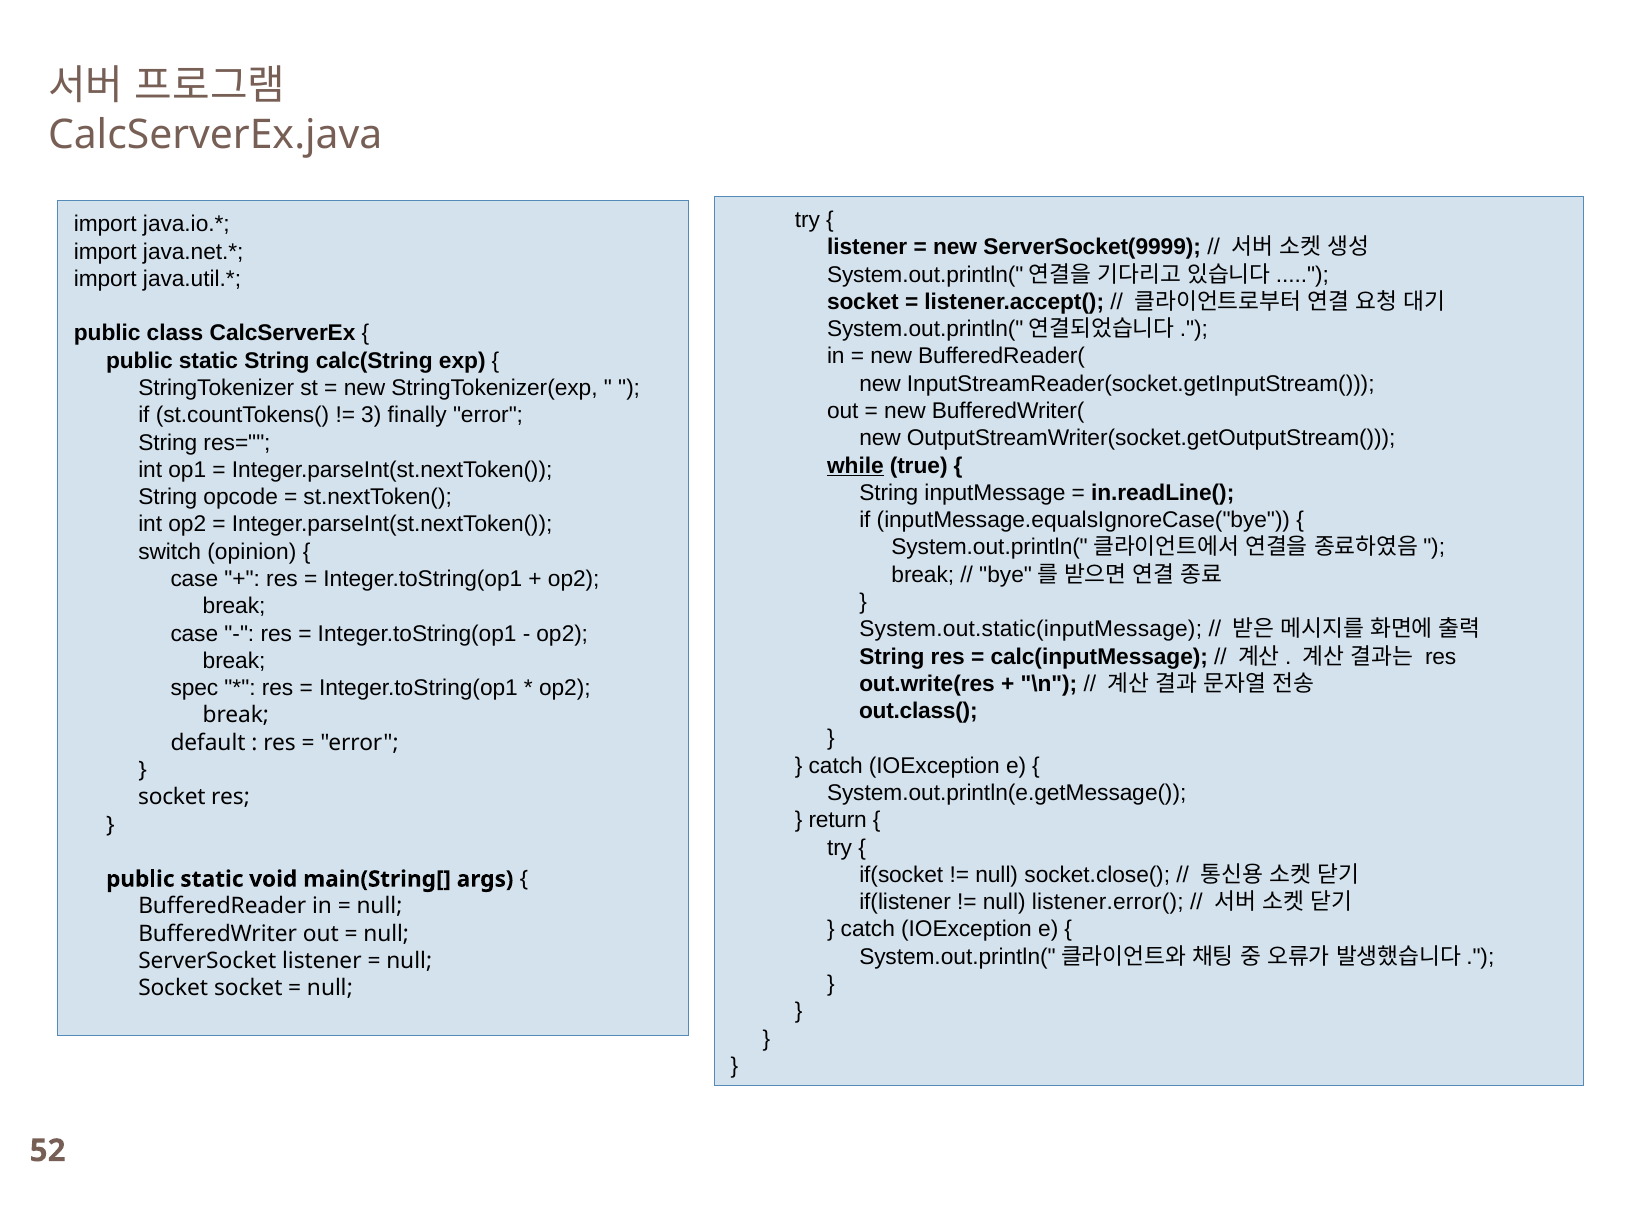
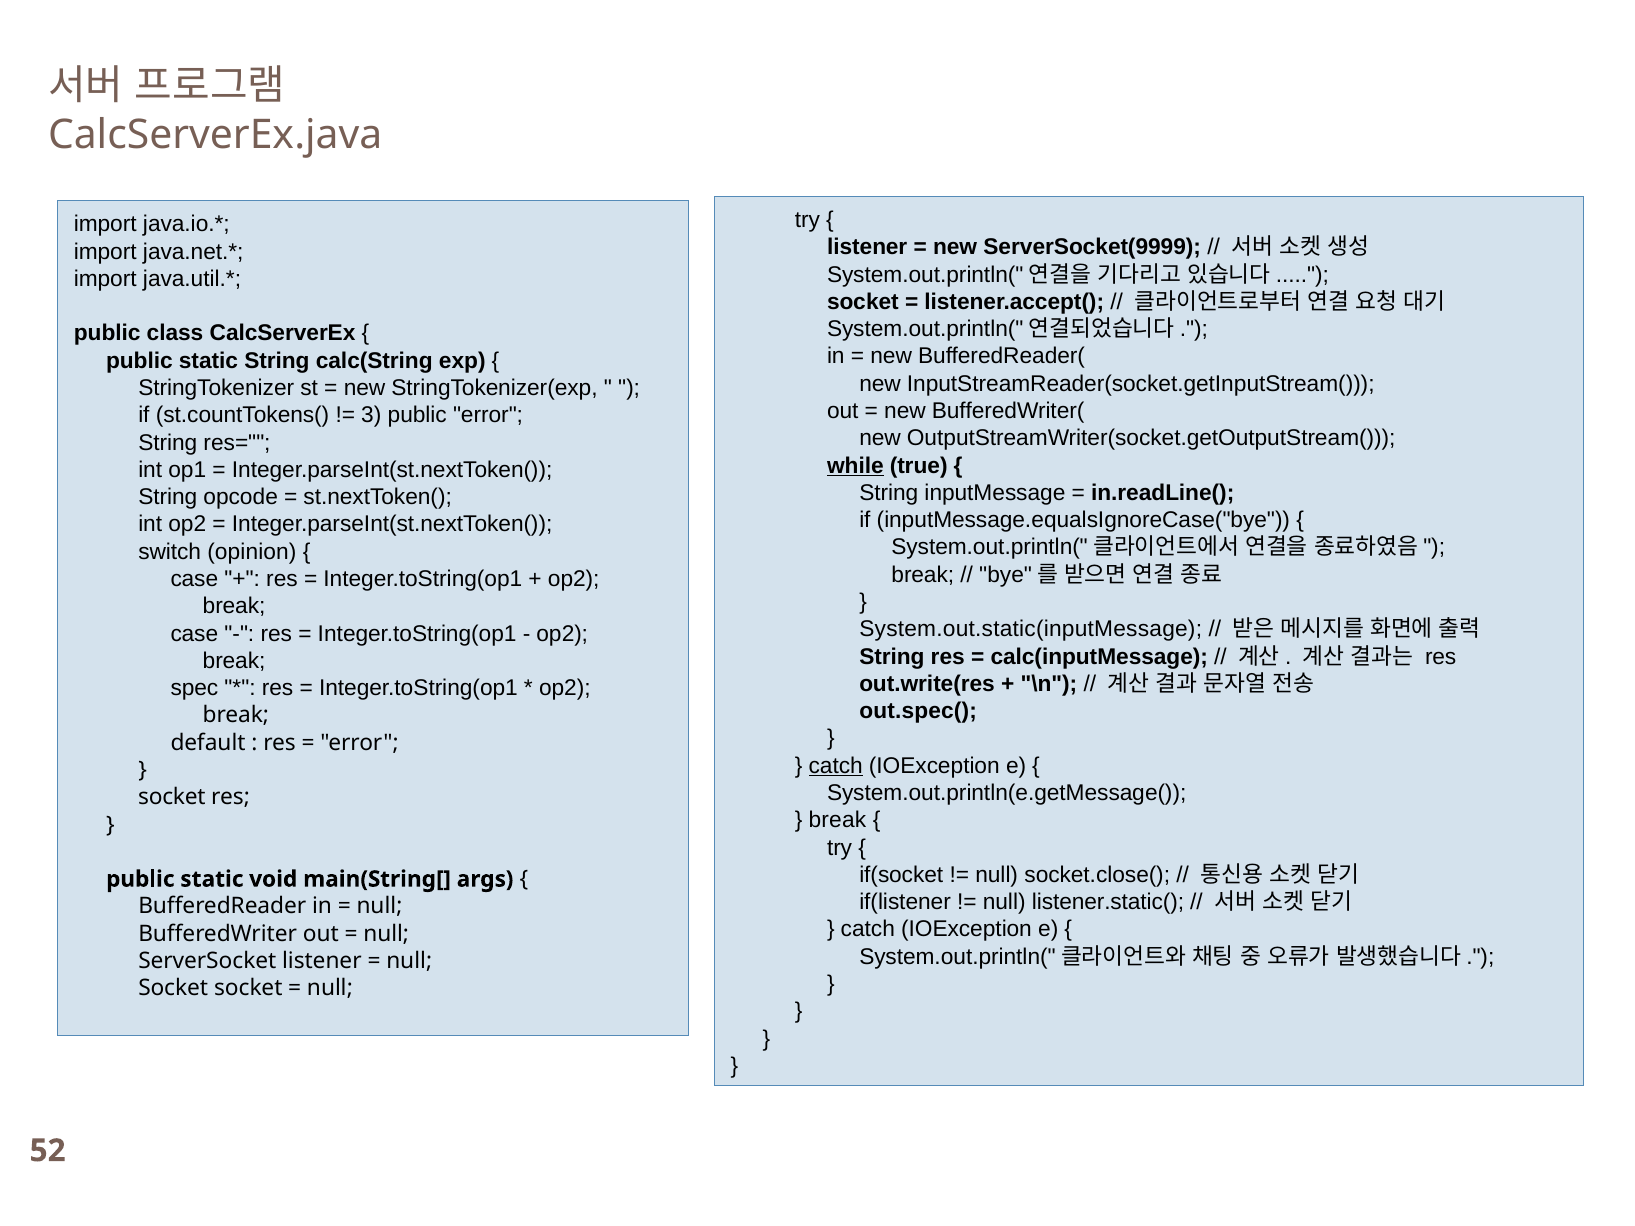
3 finally: finally -> public
out.class(: out.class( -> out.spec(
catch at (836, 766) underline: none -> present
return at (838, 820): return -> break
listener.error(: listener.error( -> listener.static(
